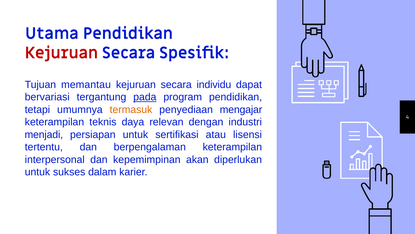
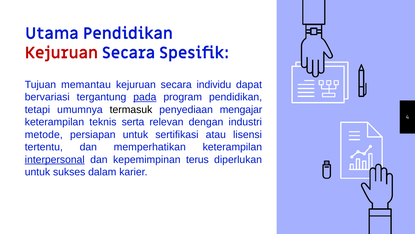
termasuk colour: orange -> black
daya: daya -> serta
menjadi: menjadi -> metode
berpengalaman: berpengalaman -> memperhatikan
interpersonal underline: none -> present
akan: akan -> terus
